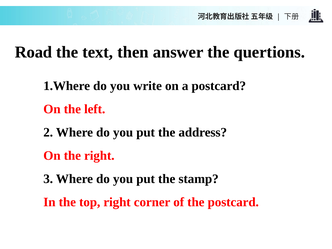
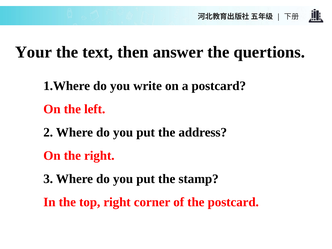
Road: Road -> Your
